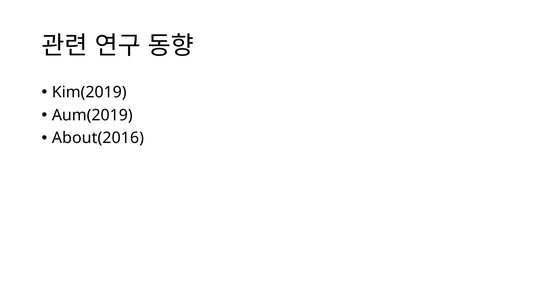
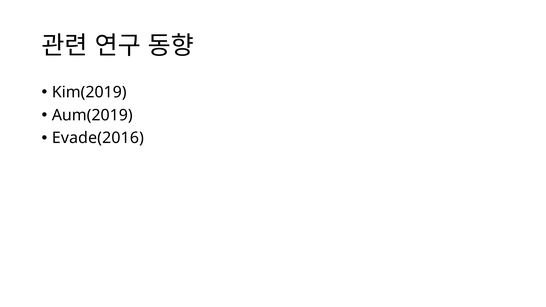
About(2016: About(2016 -> Evade(2016
